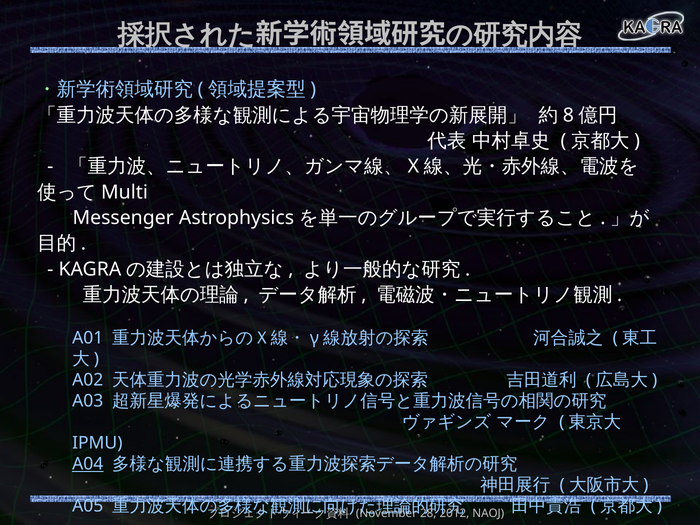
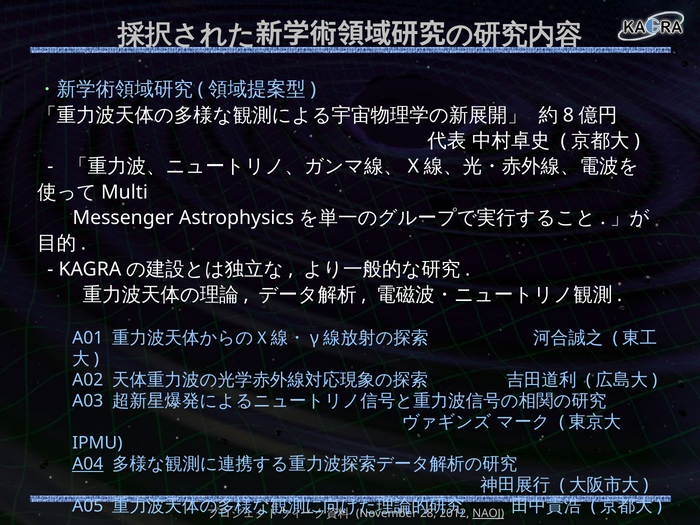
NAOJ underline: none -> present
